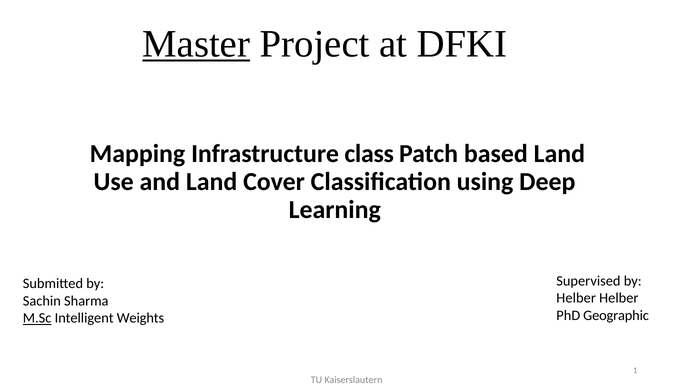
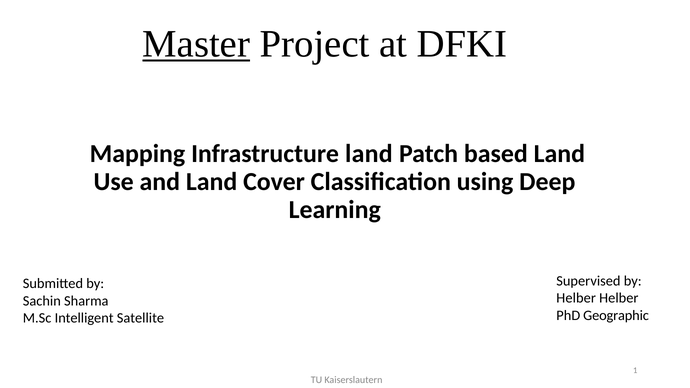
Infrastructure class: class -> land
M.Sc underline: present -> none
Weights: Weights -> Satellite
